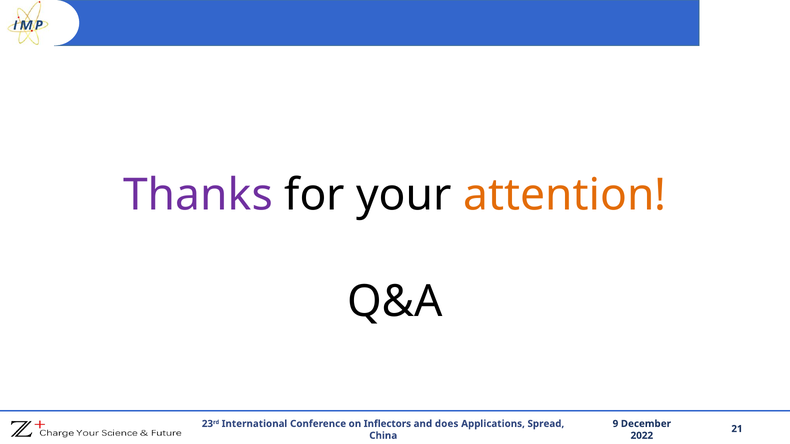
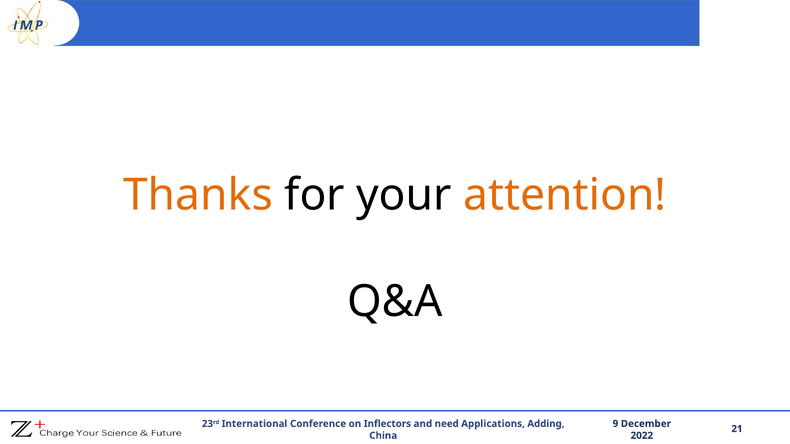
Thanks colour: purple -> orange
does: does -> need
Spread: Spread -> Adding
